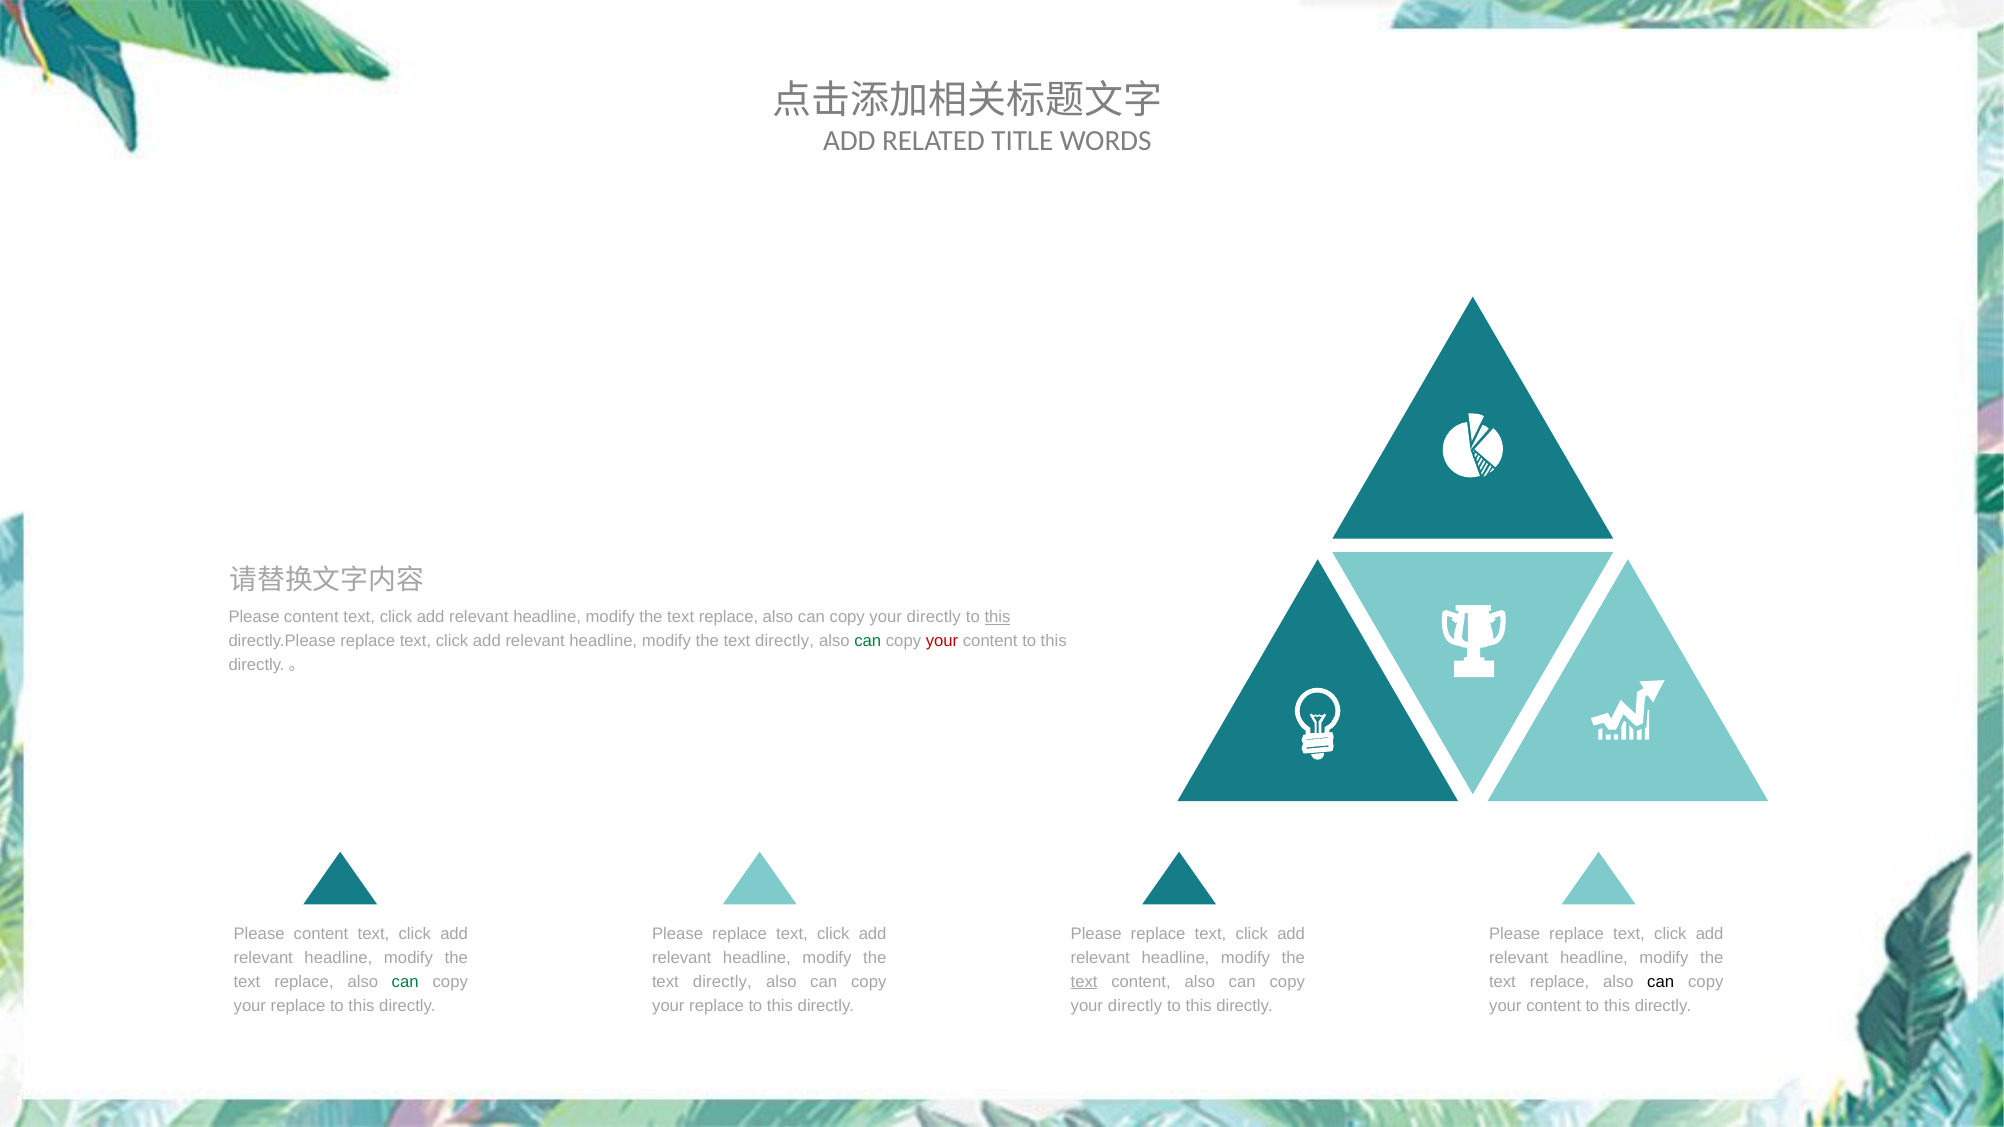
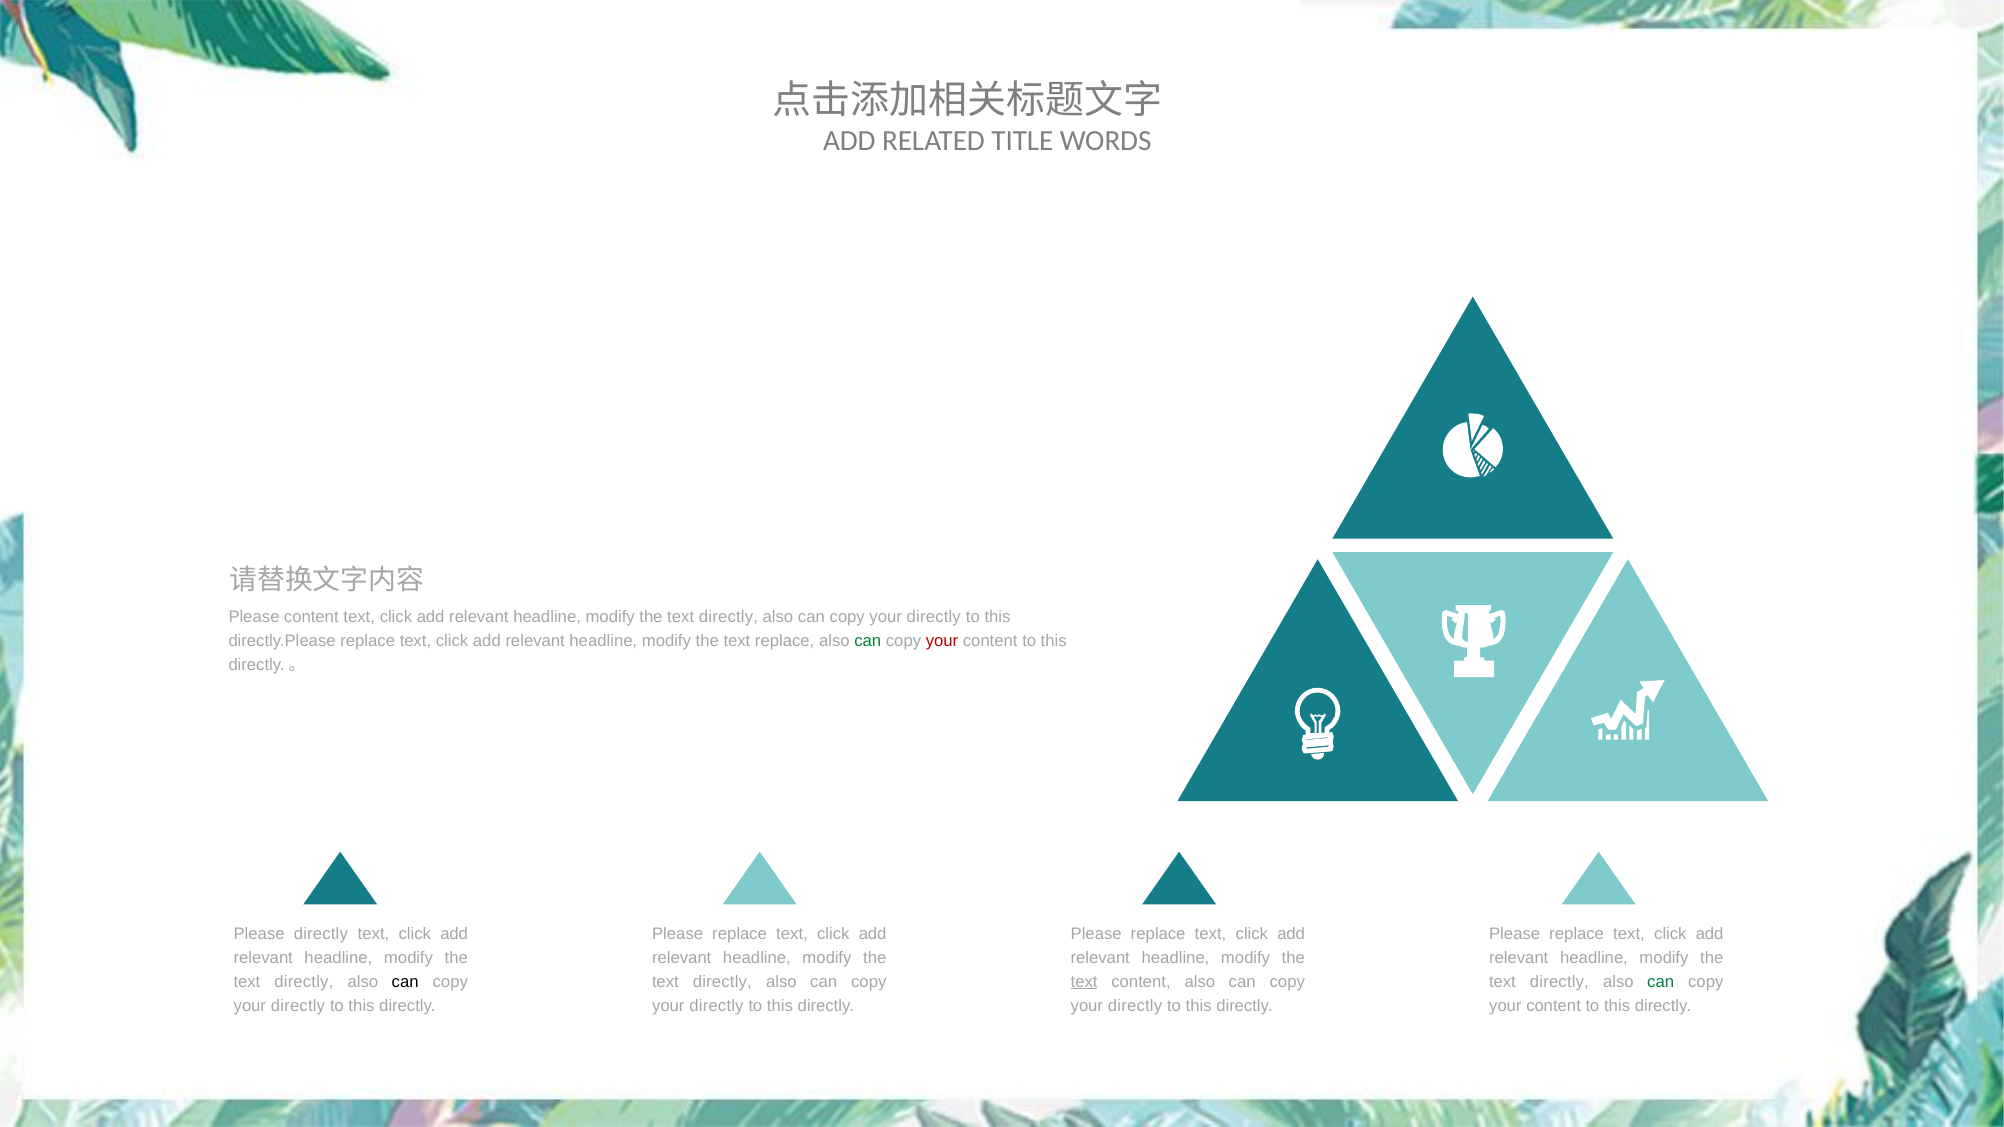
replace at (729, 617): replace -> directly
this at (998, 617) underline: present -> none
directly at (785, 641): directly -> replace
content at (321, 934): content -> directly
replace at (304, 982): replace -> directly
can at (405, 982) colour: green -> black
replace at (1559, 982): replace -> directly
can at (1661, 982) colour: black -> green
replace at (298, 1006): replace -> directly
replace at (717, 1006): replace -> directly
